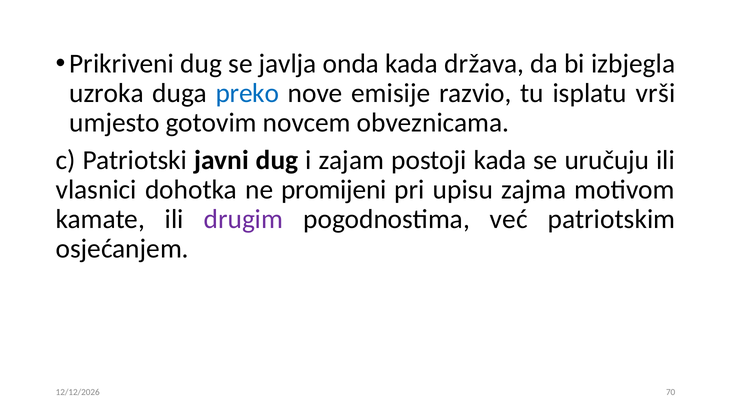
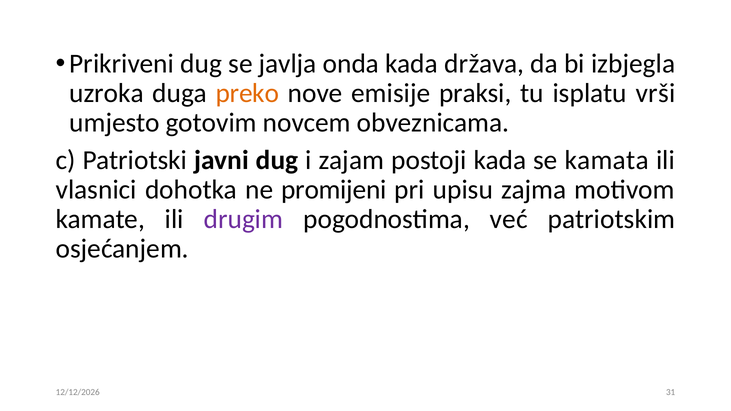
preko colour: blue -> orange
razvio: razvio -> praksi
uručuju: uručuju -> kamata
70: 70 -> 31
